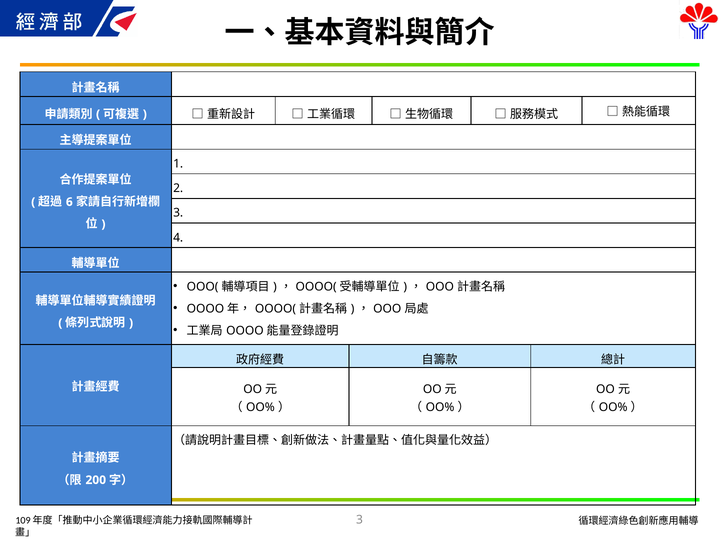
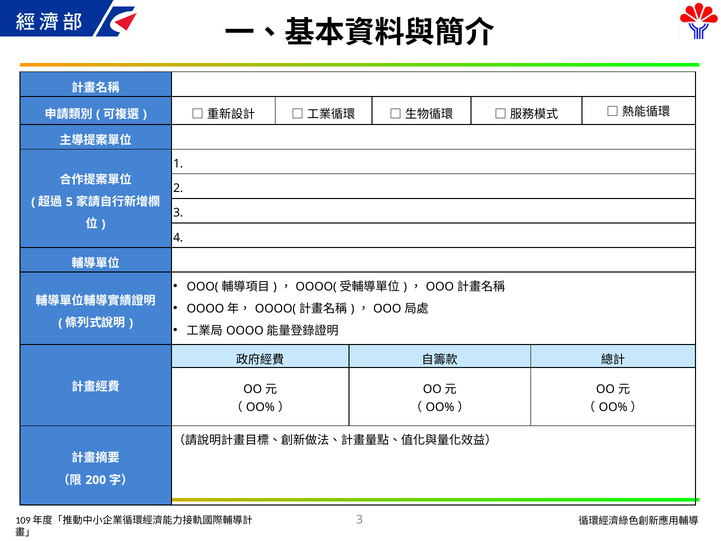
6: 6 -> 5
